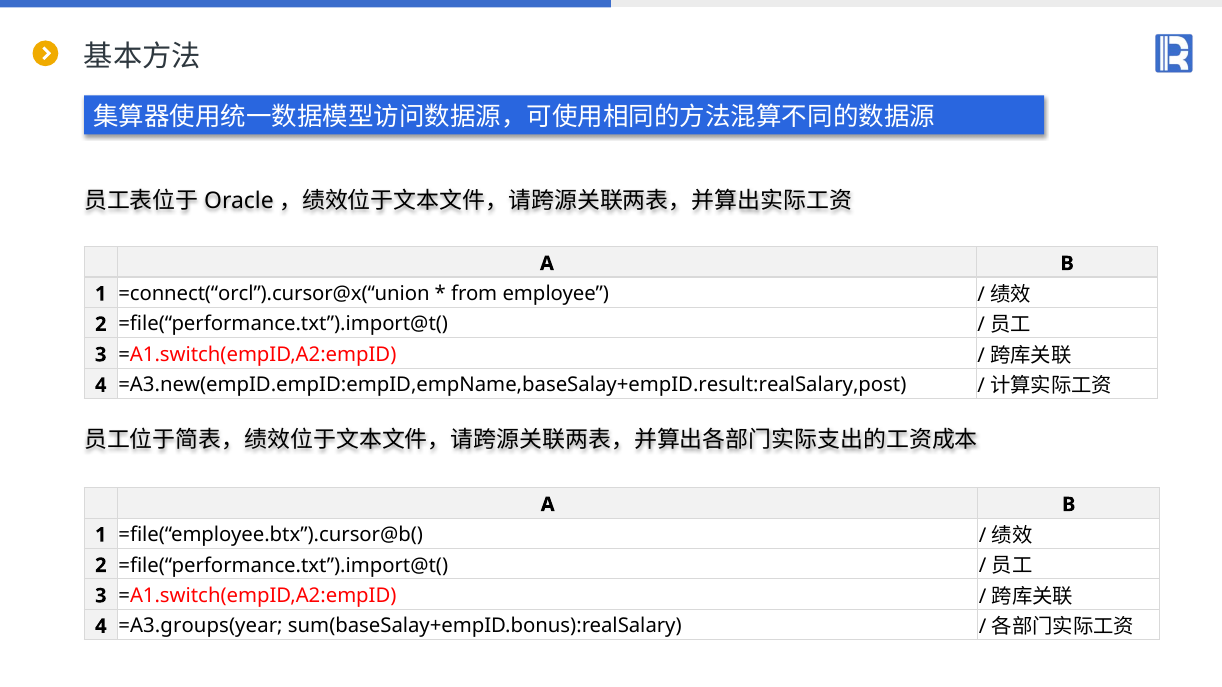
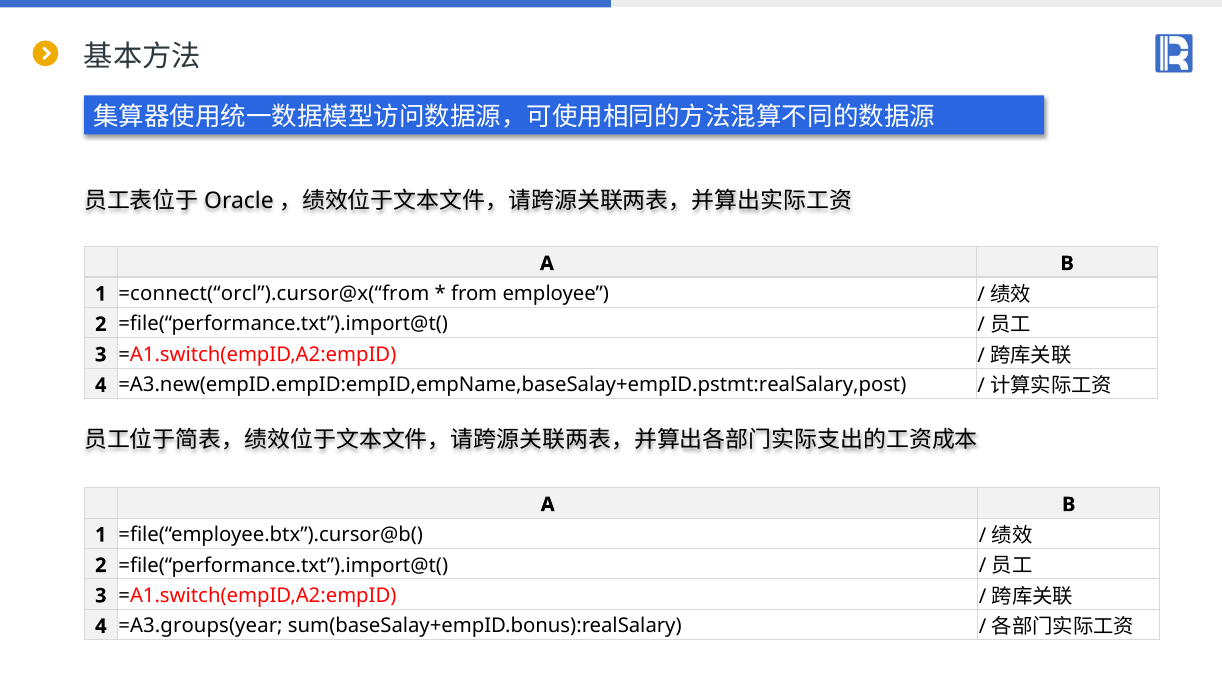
=connect(“orcl”).cursor@x(“union: =connect(“orcl”).cursor@x(“union -> =connect(“orcl”).cursor@x(“from
=A3.new(empID.empID:empID,empName,baseSalay+empID.result:realSalary,post: =A3.new(empID.empID:empID,empName,baseSalay+empID.result:realSalary,post -> =A3.new(empID.empID:empID,empName,baseSalay+empID.pstmt:realSalary,post
